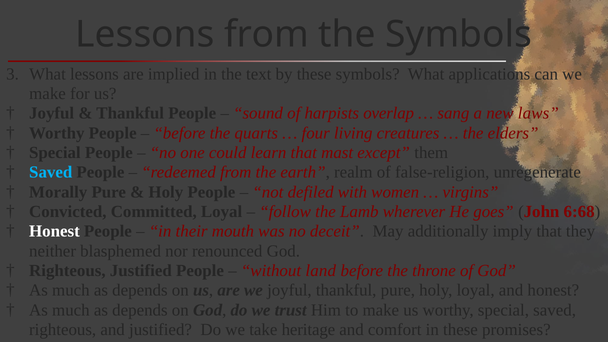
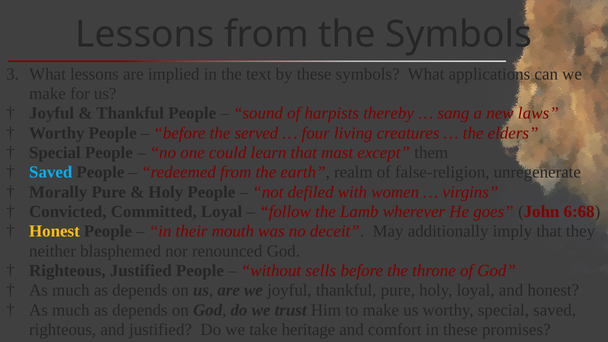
overlap: overlap -> thereby
quarts: quarts -> served
Honest at (54, 231) colour: white -> yellow
land: land -> sells
